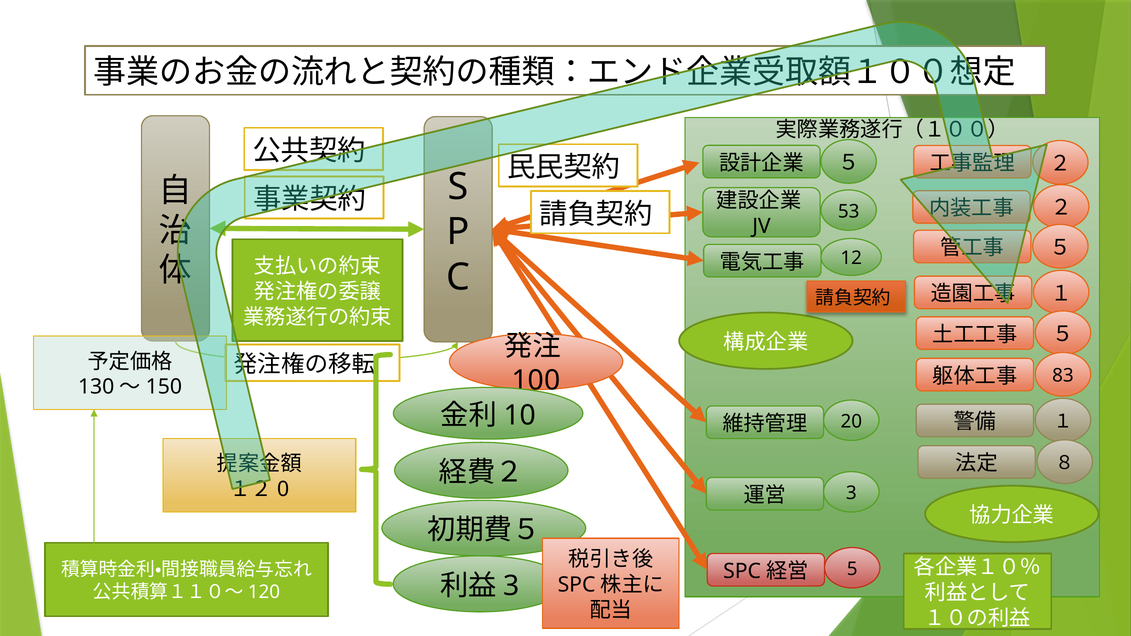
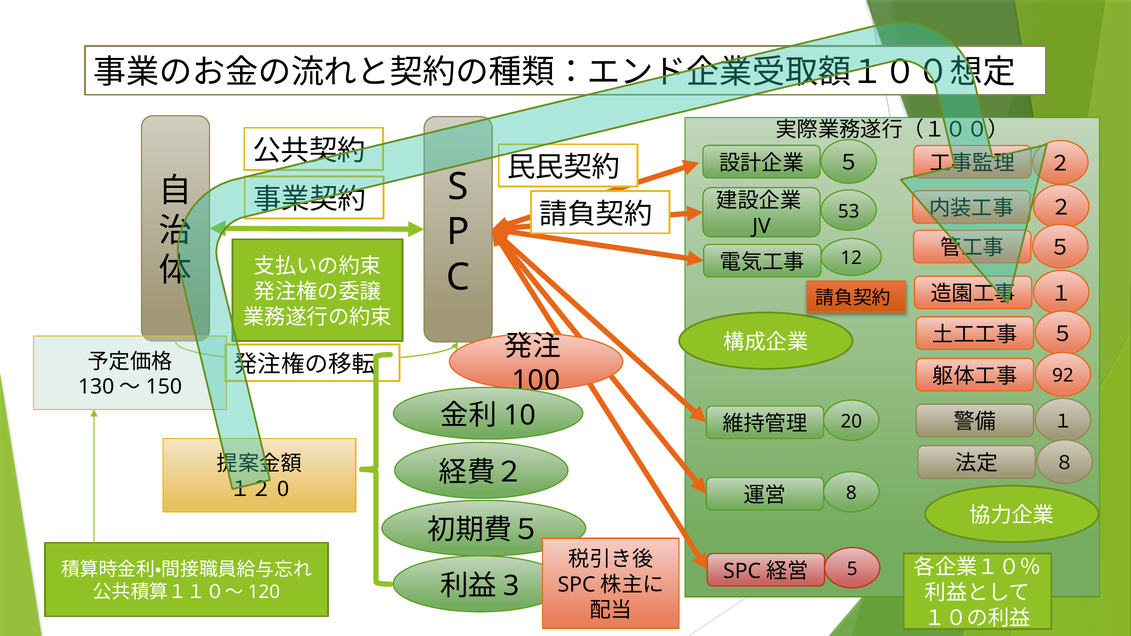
83: 83 -> 92
3 at (851, 493): 3 -> 8
